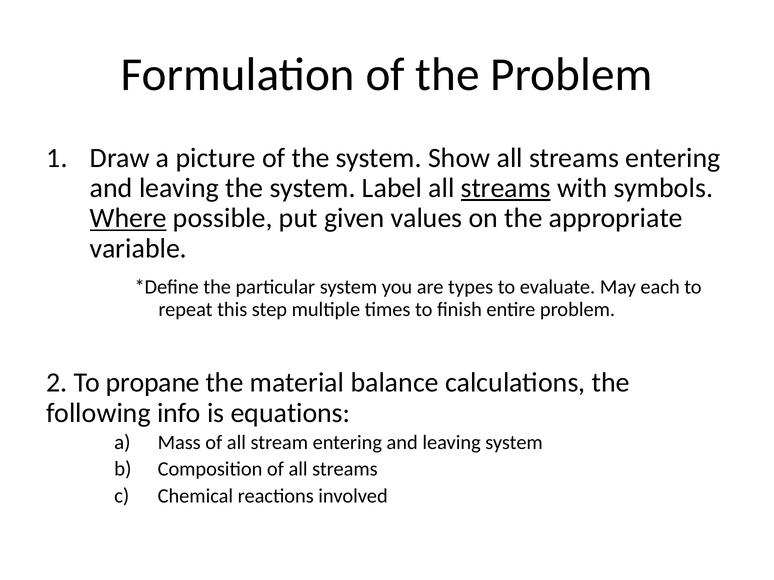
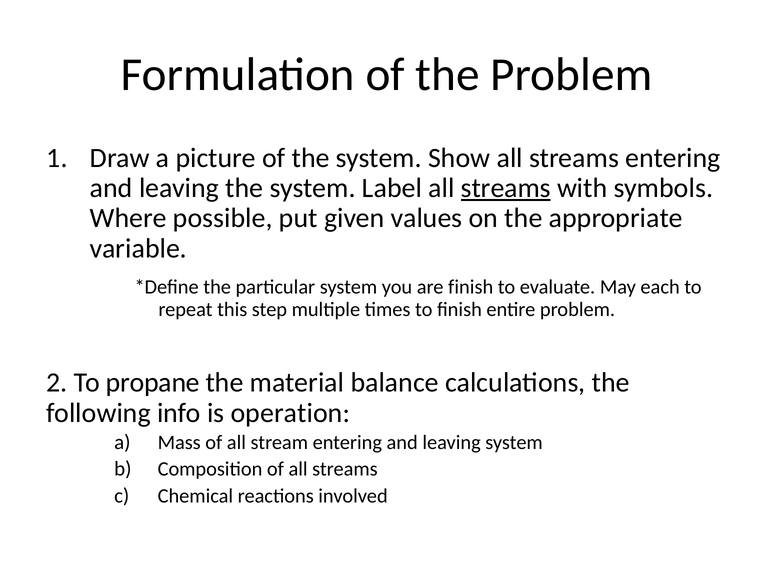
Where underline: present -> none
are types: types -> finish
equations: equations -> operation
